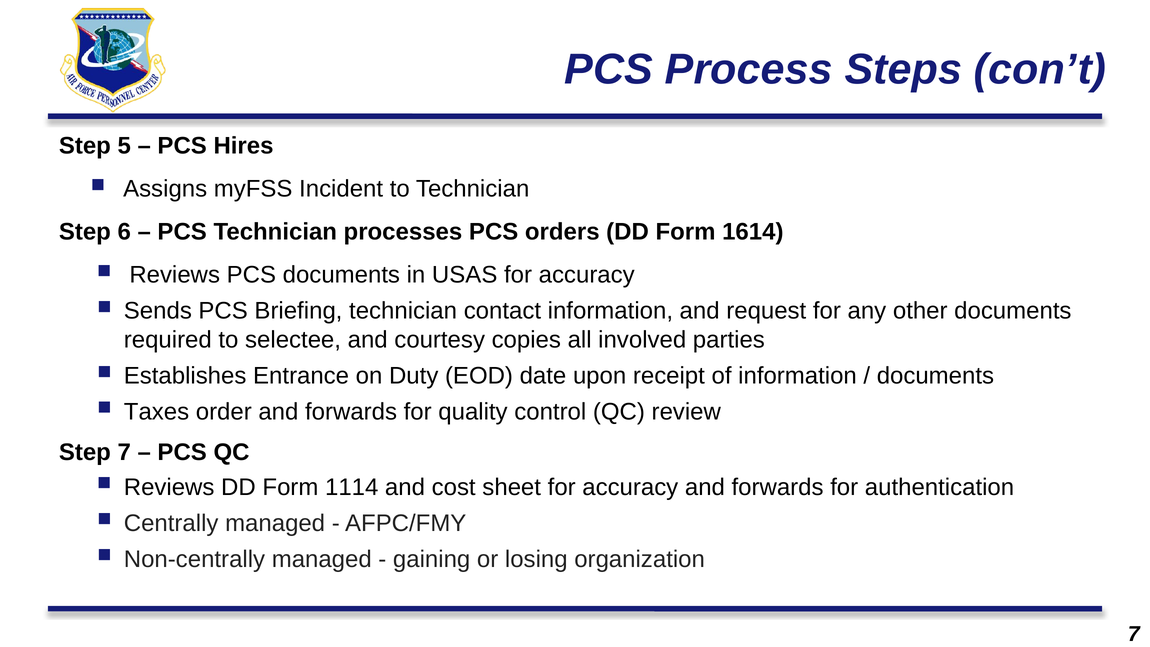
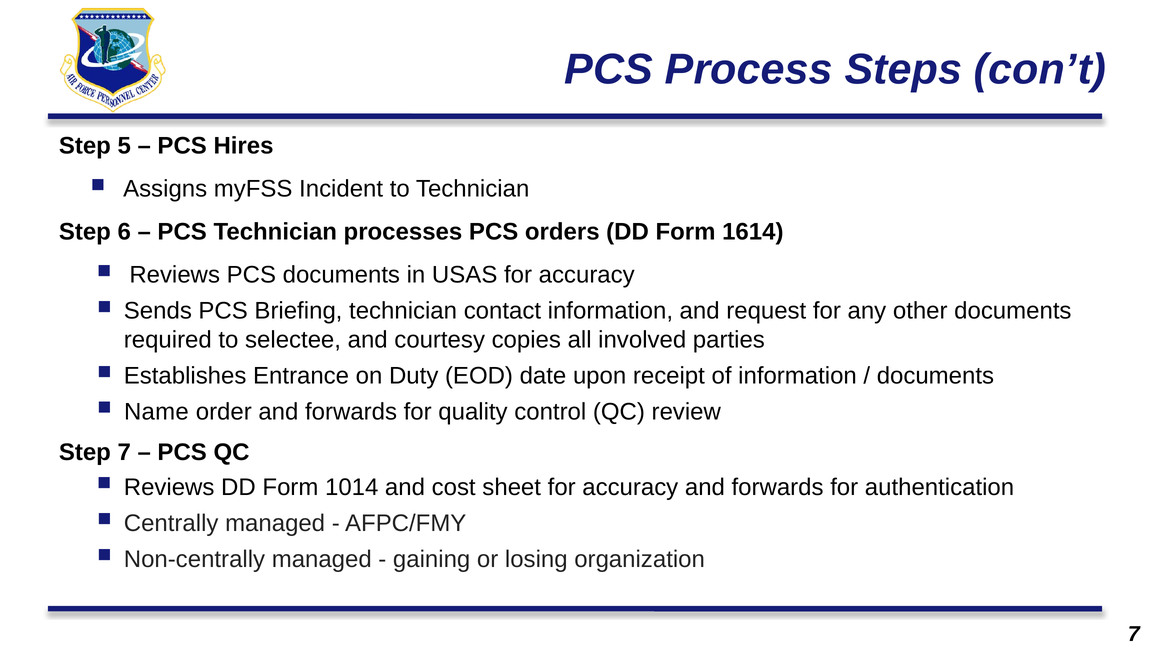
Taxes: Taxes -> Name
1114: 1114 -> 1014
